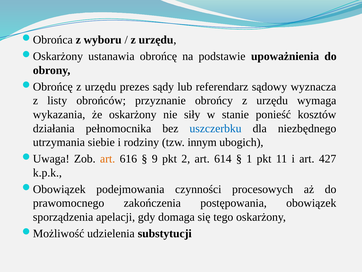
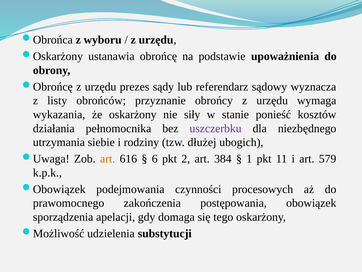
uszczerbku colour: blue -> purple
innym: innym -> dłużej
9: 9 -> 6
614: 614 -> 384
427: 427 -> 579
